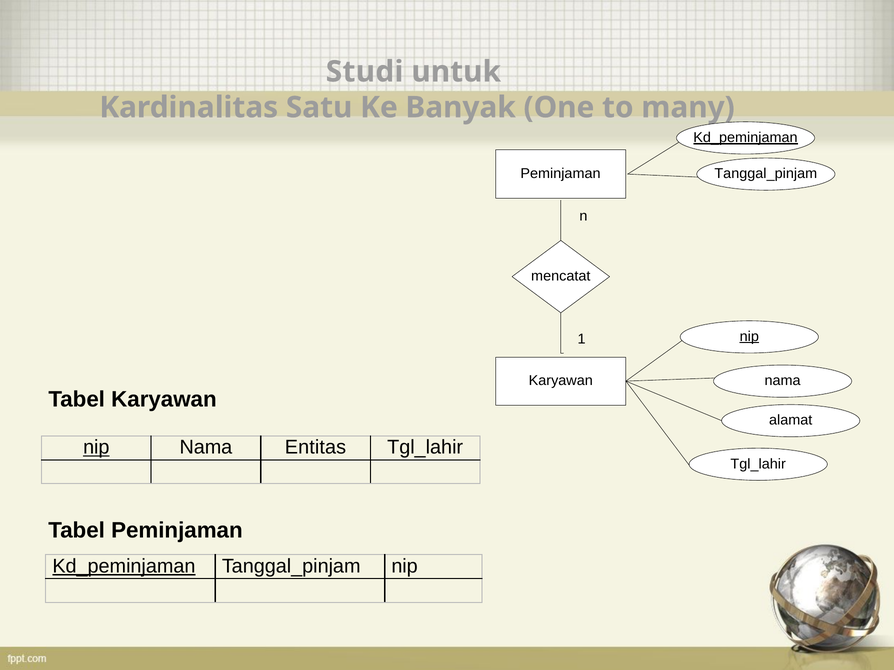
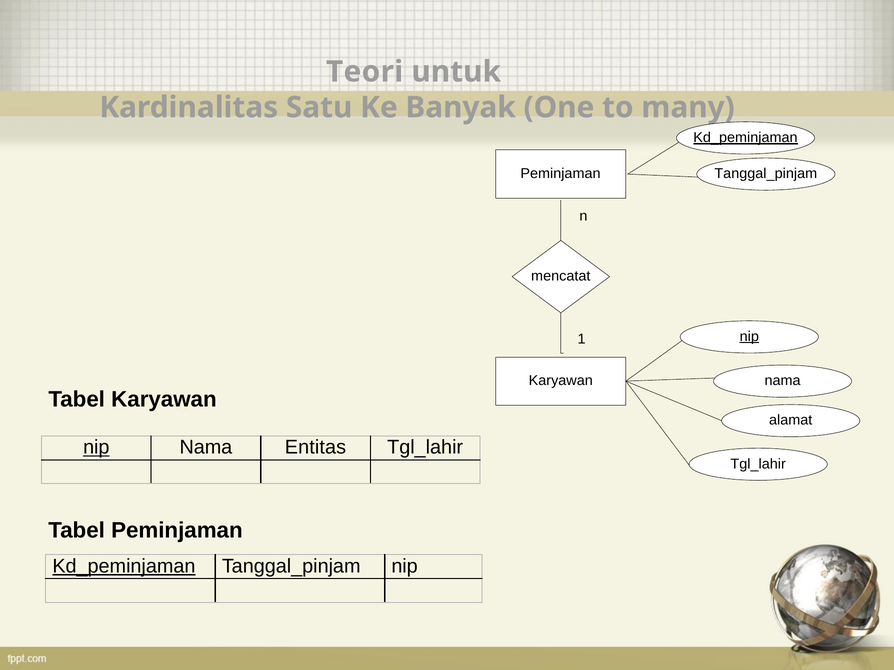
Studi: Studi -> Teori
